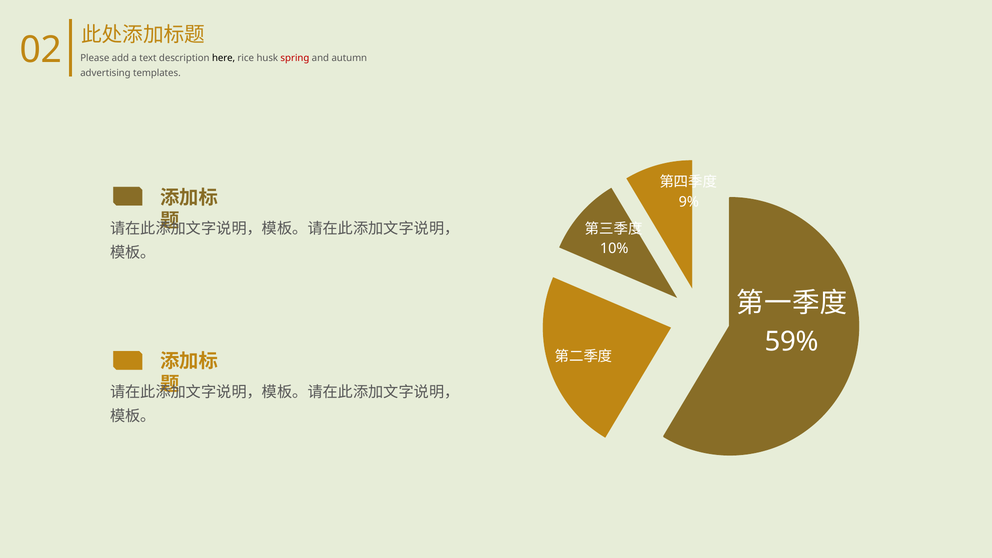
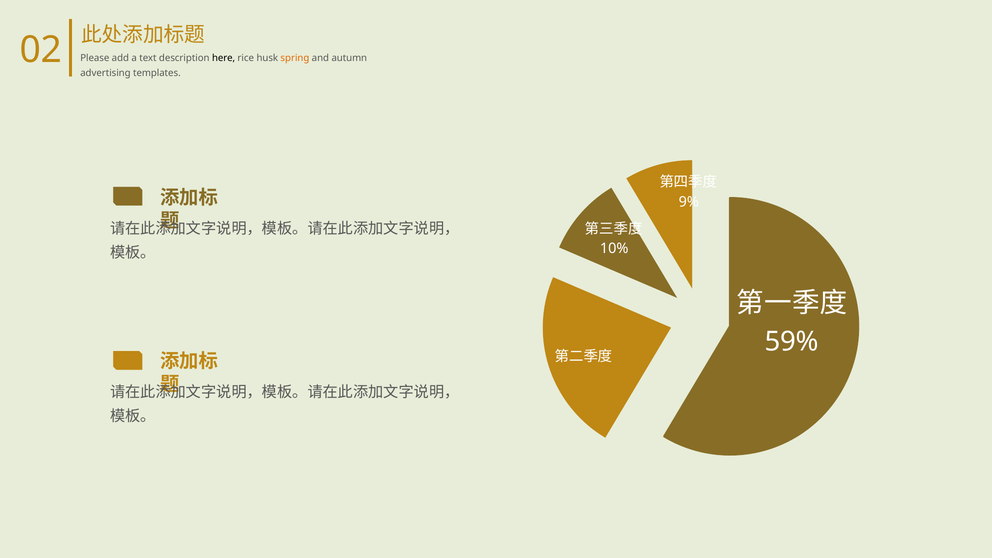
spring colour: red -> orange
